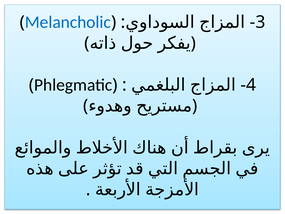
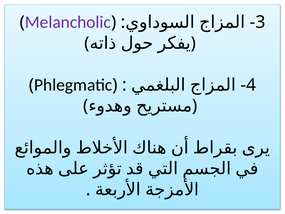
Melancholic colour: blue -> purple
